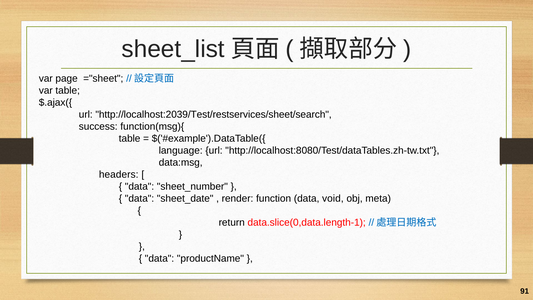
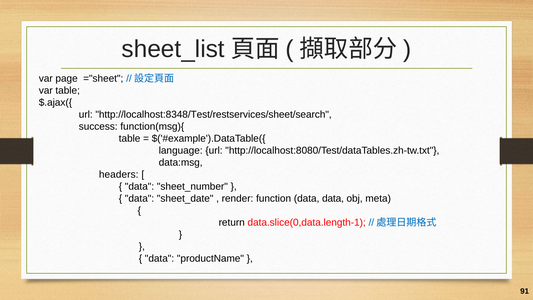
http://localhost:2039/Test/restservices/sheet/search: http://localhost:2039/Test/restservices/sheet/search -> http://localhost:8348/Test/restservices/sheet/search
data void: void -> data
